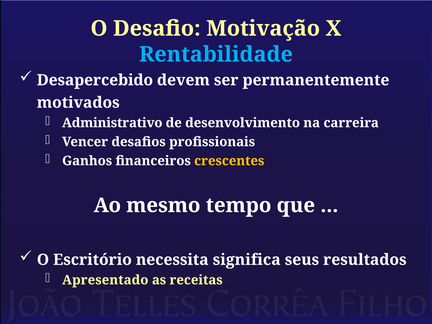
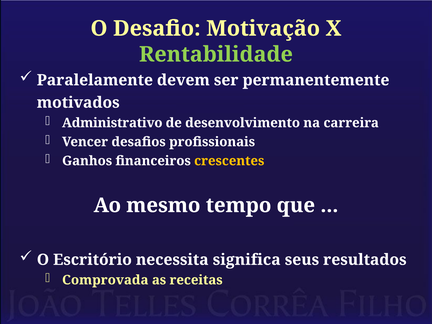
Rentabilidade colour: light blue -> light green
Desapercebido: Desapercebido -> Paralelamente
Apresentado: Apresentado -> Comprovada
